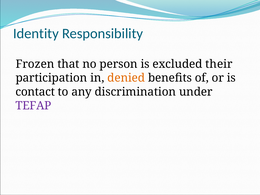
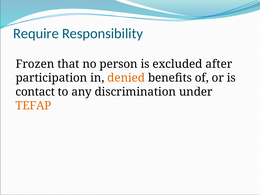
Identity: Identity -> Require
their: their -> after
TEFAP colour: purple -> orange
